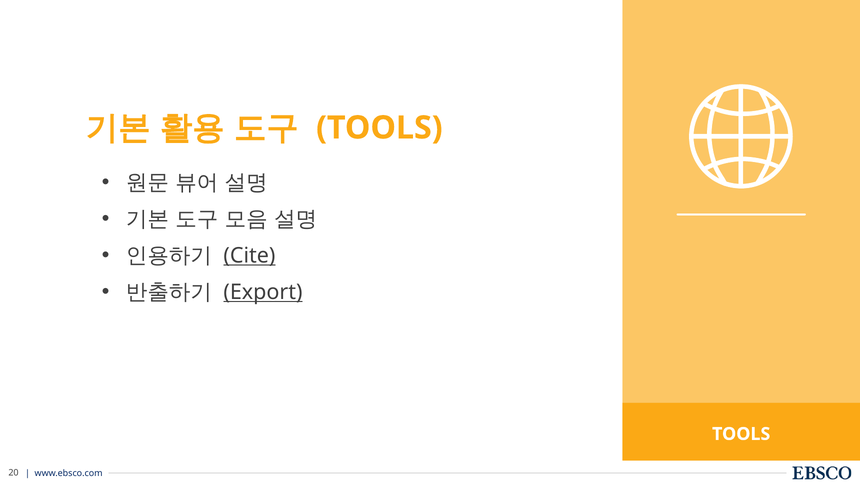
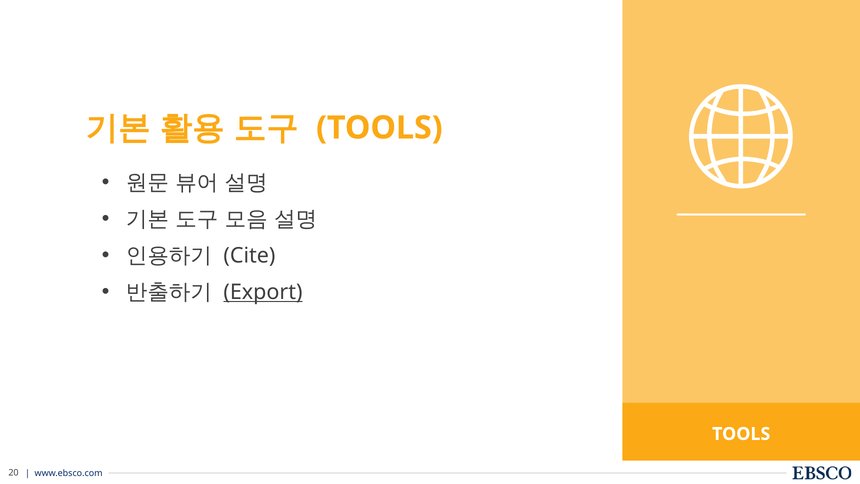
Cite underline: present -> none
